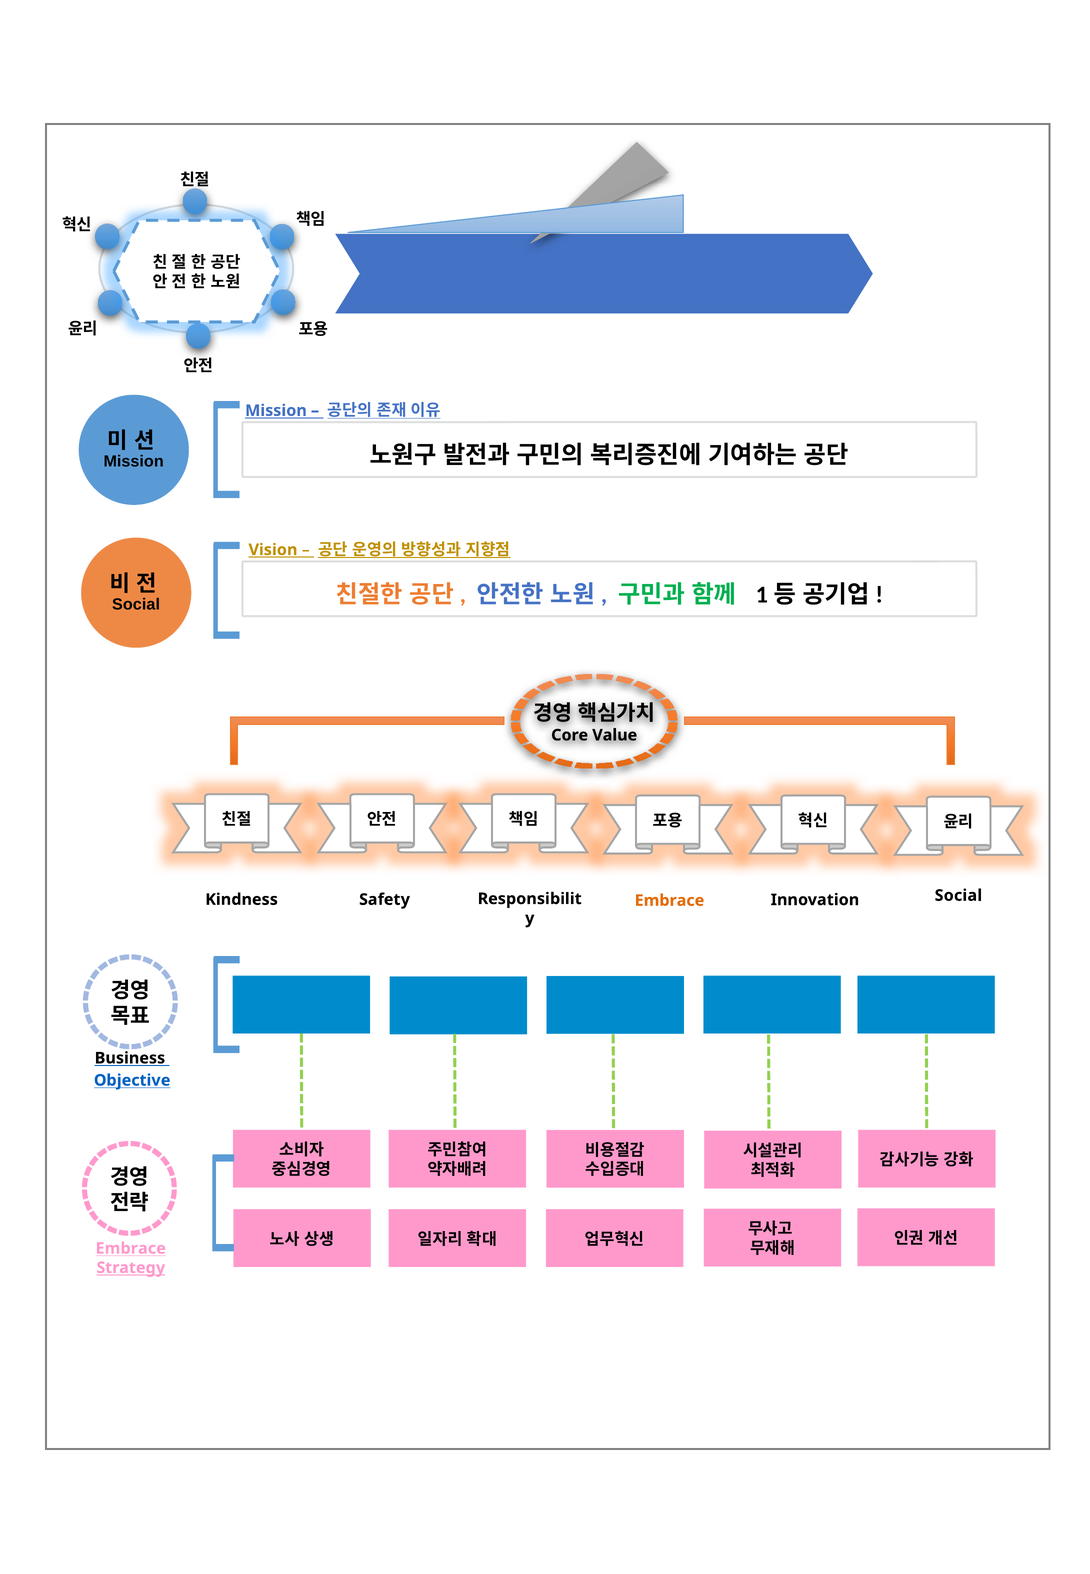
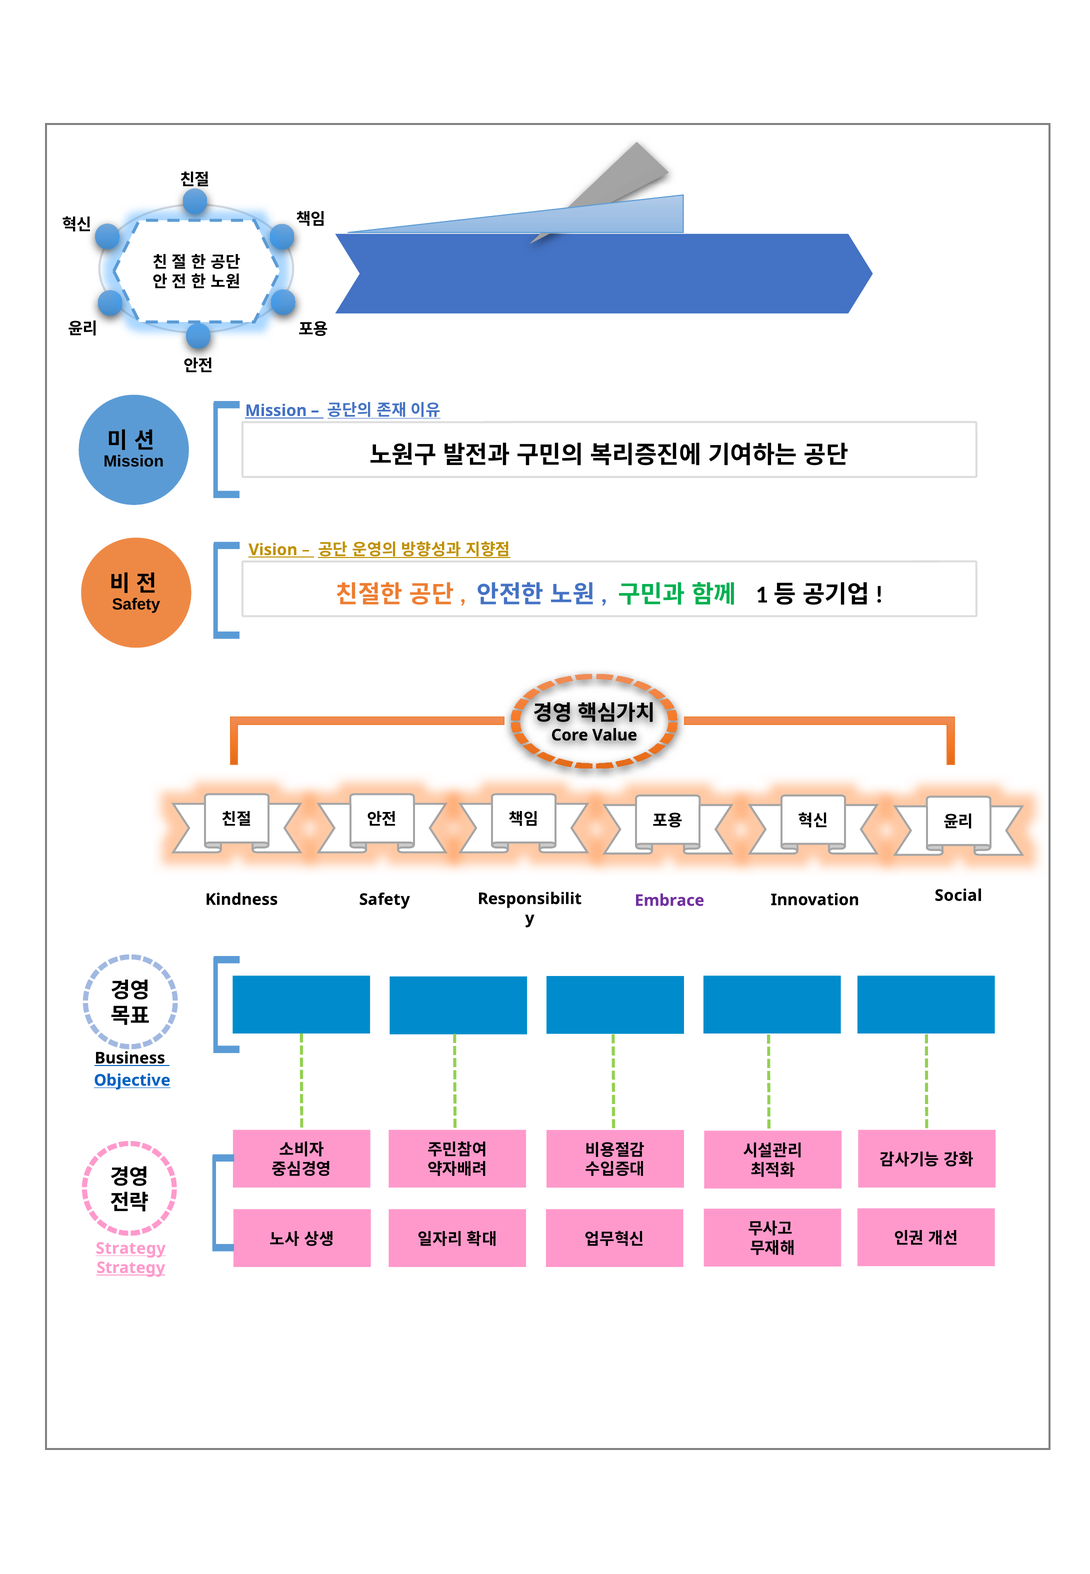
Social at (136, 605): Social -> Safety
Embrace at (669, 901) colour: orange -> purple
Embrace at (131, 1249): Embrace -> Strategy
